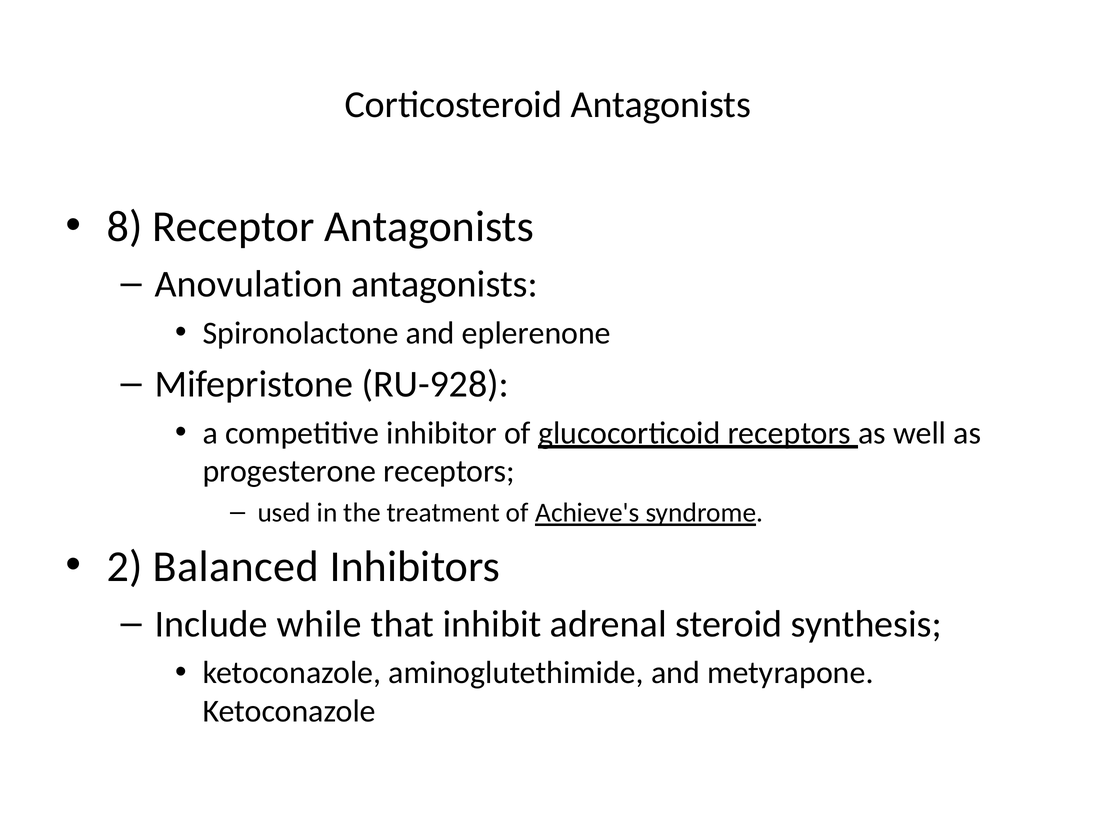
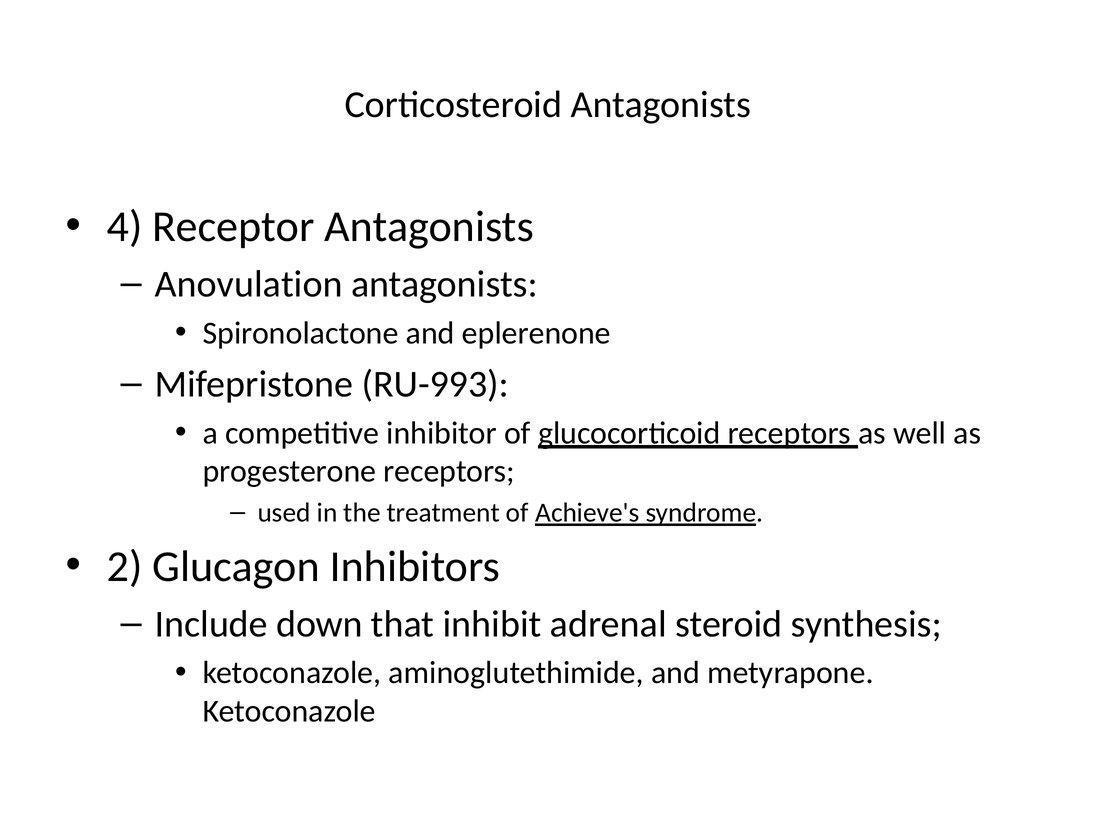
8: 8 -> 4
RU-928: RU-928 -> RU-993
Balanced: Balanced -> Glucagon
while: while -> down
